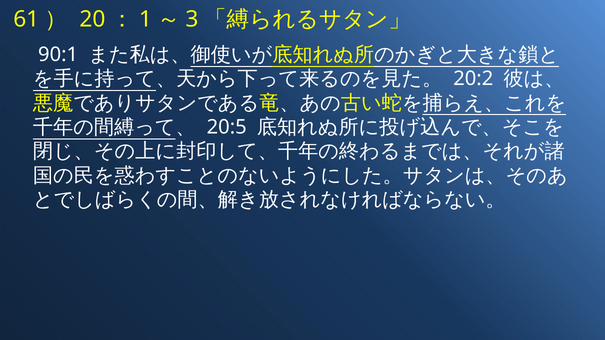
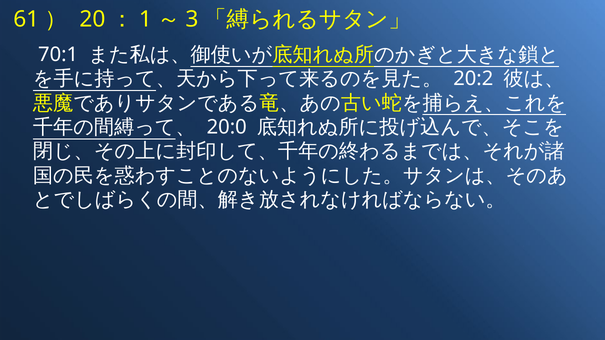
90:1: 90:1 -> 70:1
20:5: 20:5 -> 20:0
